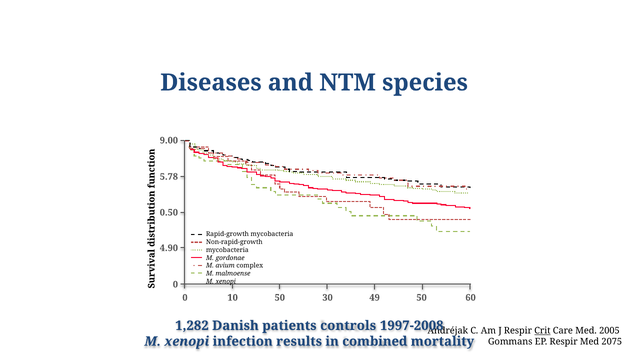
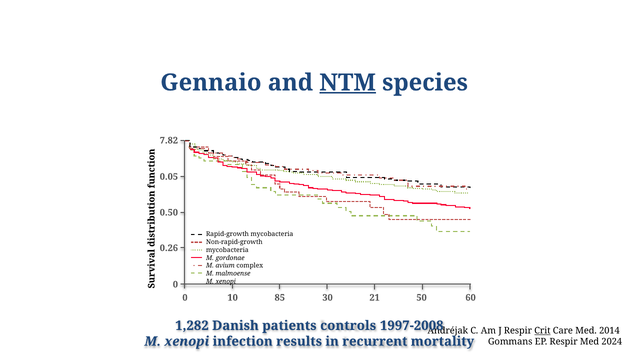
Diseases: Diseases -> Gennaio
NTM underline: none -> present
9.00: 9.00 -> 7.82
5.78: 5.78 -> 0.05
4.90: 4.90 -> 0.26
10 50: 50 -> 85
49: 49 -> 21
2005: 2005 -> 2014
combined: combined -> recurrent
2075: 2075 -> 2024
